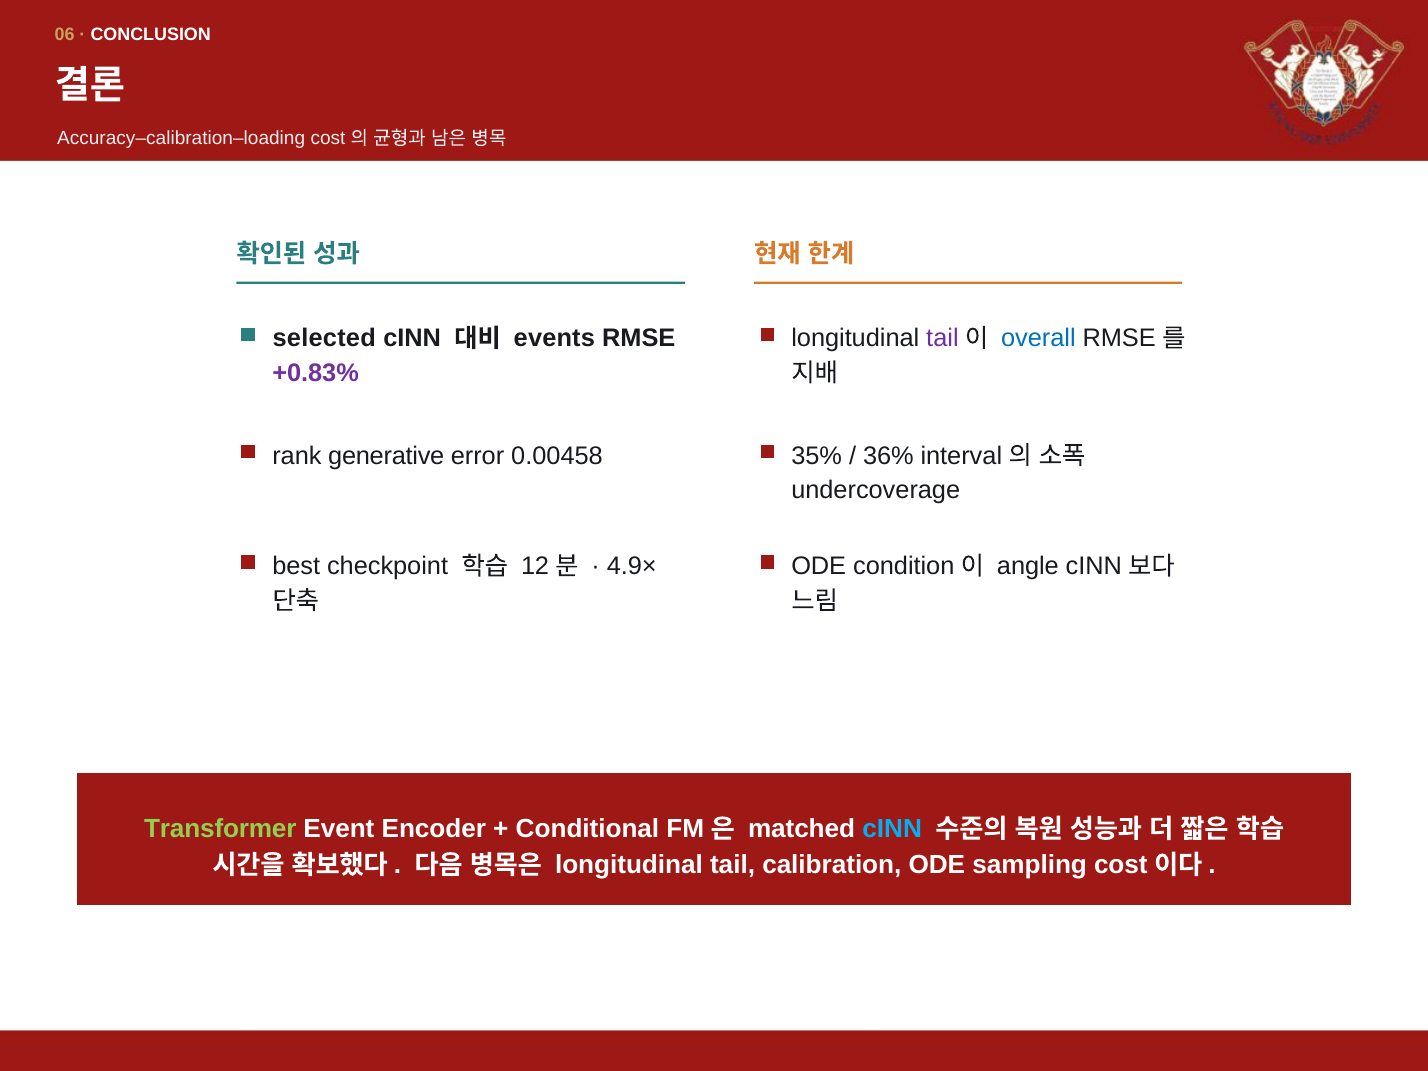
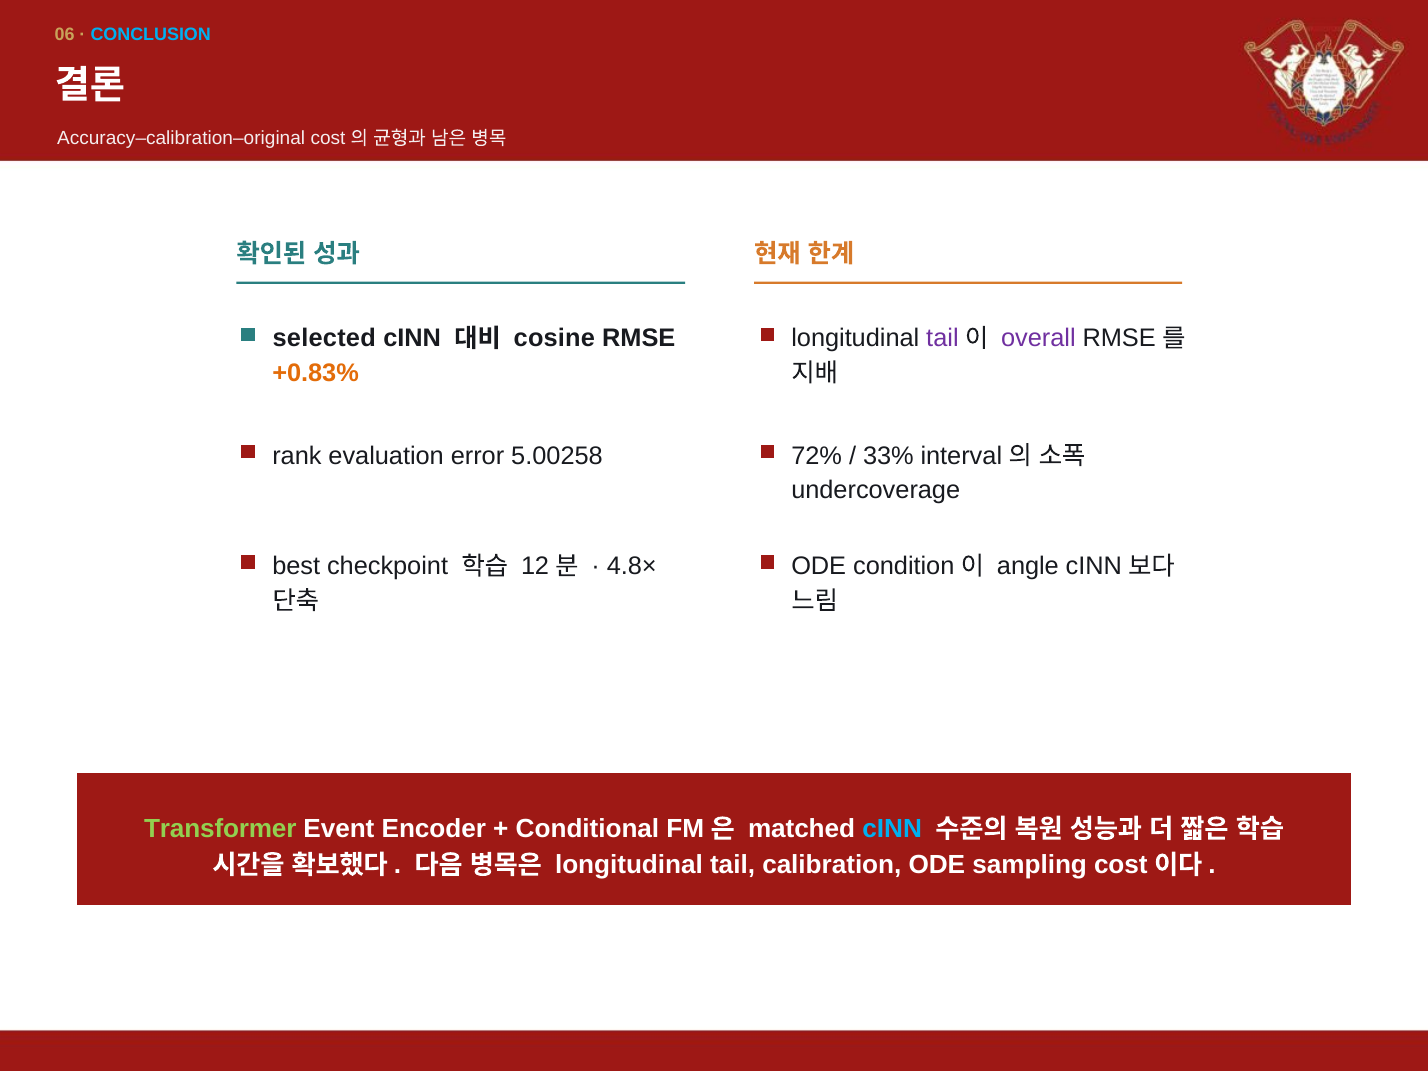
CONCLUSION colour: white -> light blue
Accuracy–calibration–loading: Accuracy–calibration–loading -> Accuracy–calibration–original
events: events -> cosine
overall colour: blue -> purple
+0.83% colour: purple -> orange
generative: generative -> evaluation
0.00458: 0.00458 -> 5.00258
35%: 35% -> 72%
36%: 36% -> 33%
4.9×: 4.9× -> 4.8×
